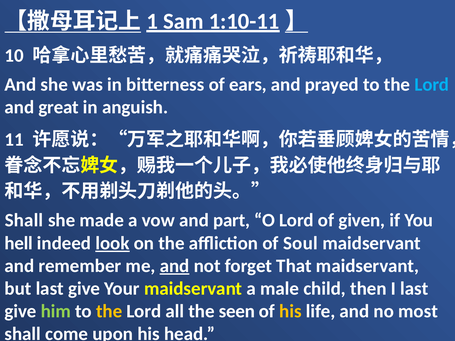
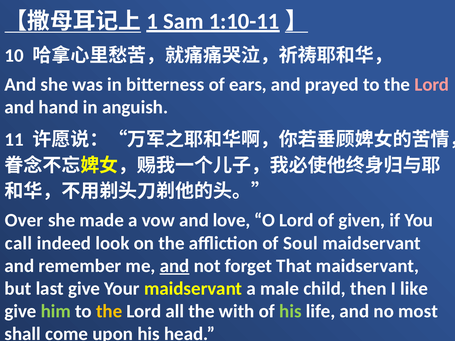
Lord at (432, 85) colour: light blue -> pink
great: great -> hand
Shall at (24, 221): Shall -> Over
part: part -> love
hell: hell -> call
look underline: present -> none
I last: last -> like
seen: seen -> with
his at (290, 312) colour: yellow -> light green
